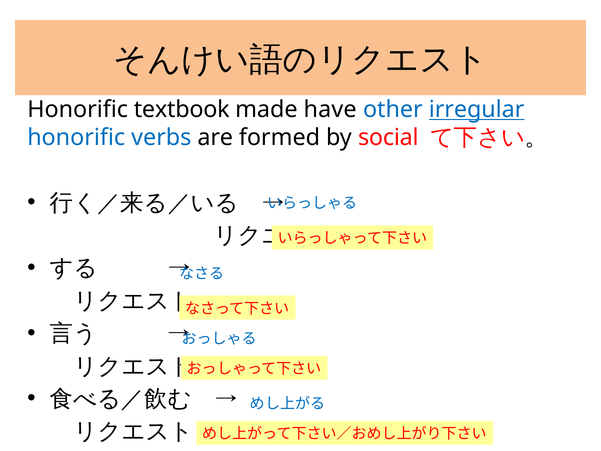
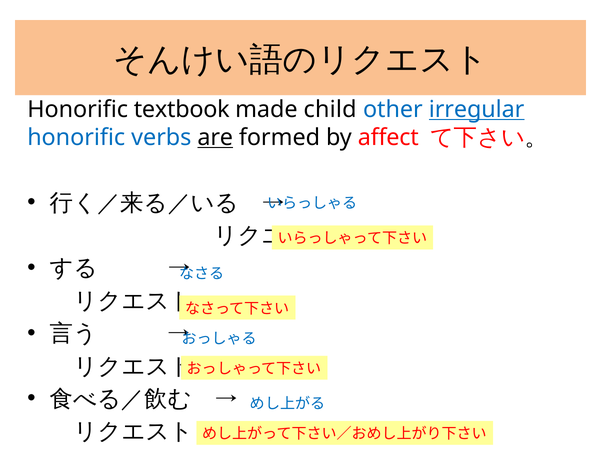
have: have -> child
are underline: none -> present
social: social -> affect
